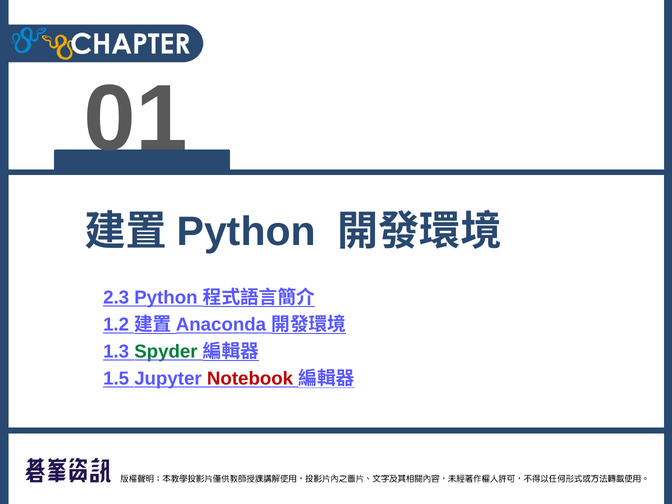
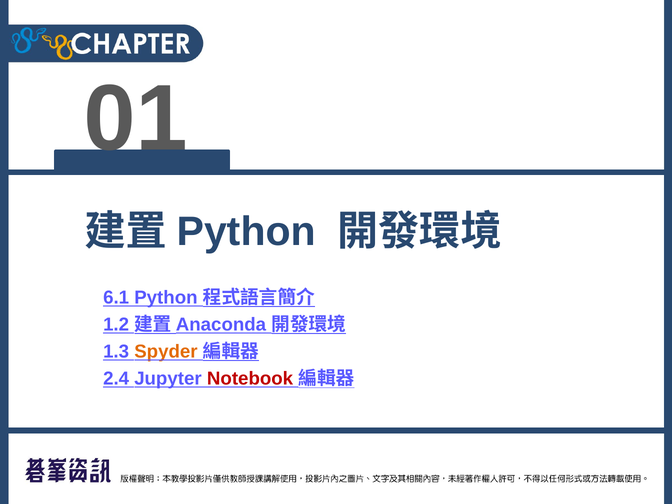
2.3: 2.3 -> 6.1
Spyder colour: green -> orange
1.5: 1.5 -> 2.4
